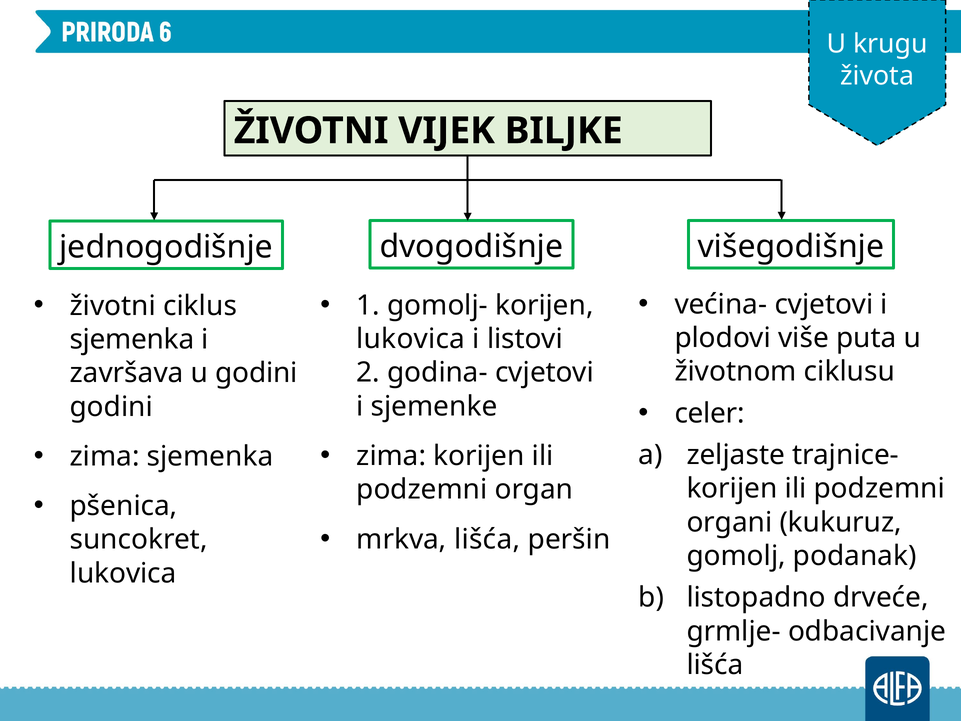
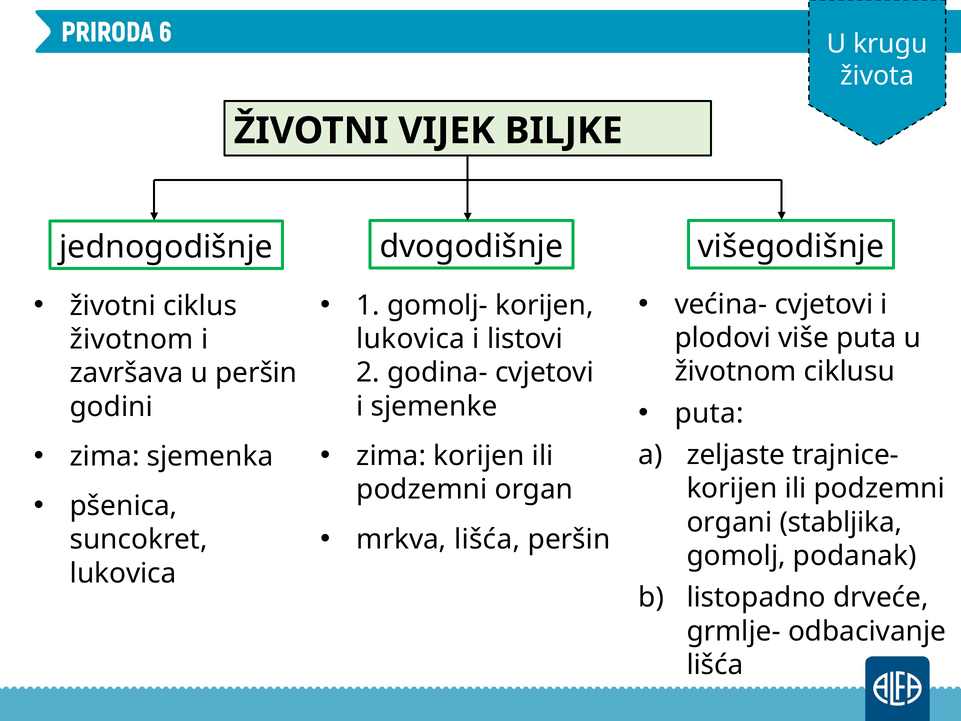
sjemenka at (132, 339): sjemenka -> životnom
u godini: godini -> peršin
celer at (710, 413): celer -> puta
kukuruz: kukuruz -> stabljika
